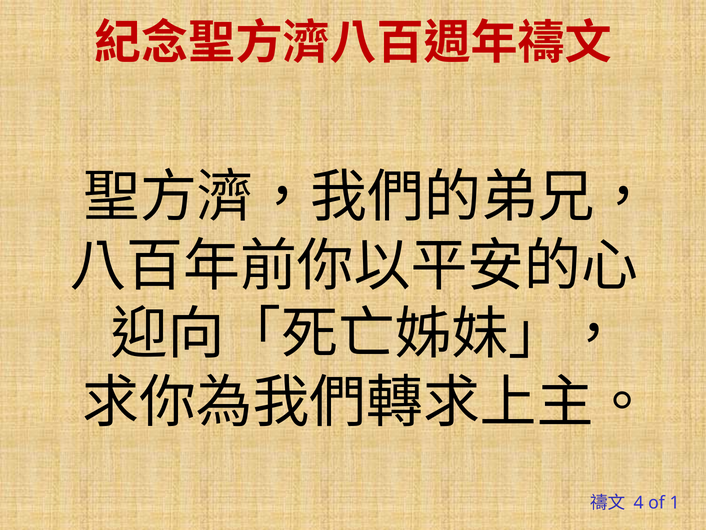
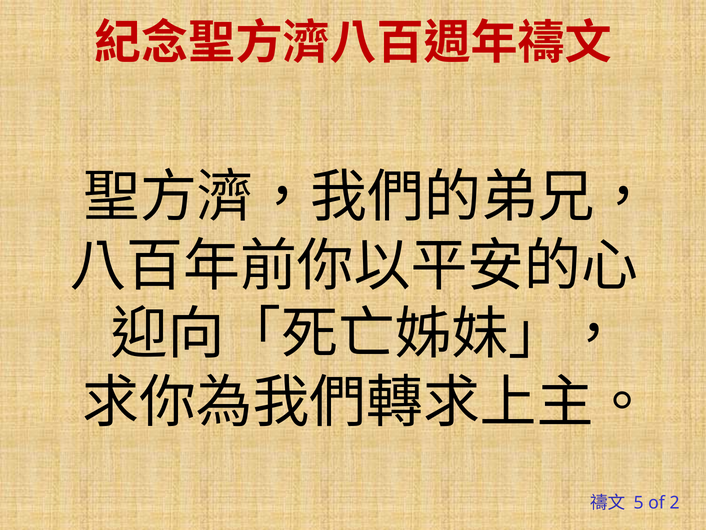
4: 4 -> 5
1: 1 -> 2
